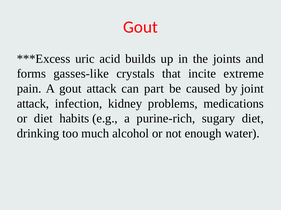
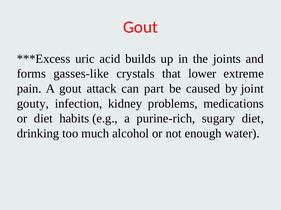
incite: incite -> lower
attack at (33, 104): attack -> gouty
